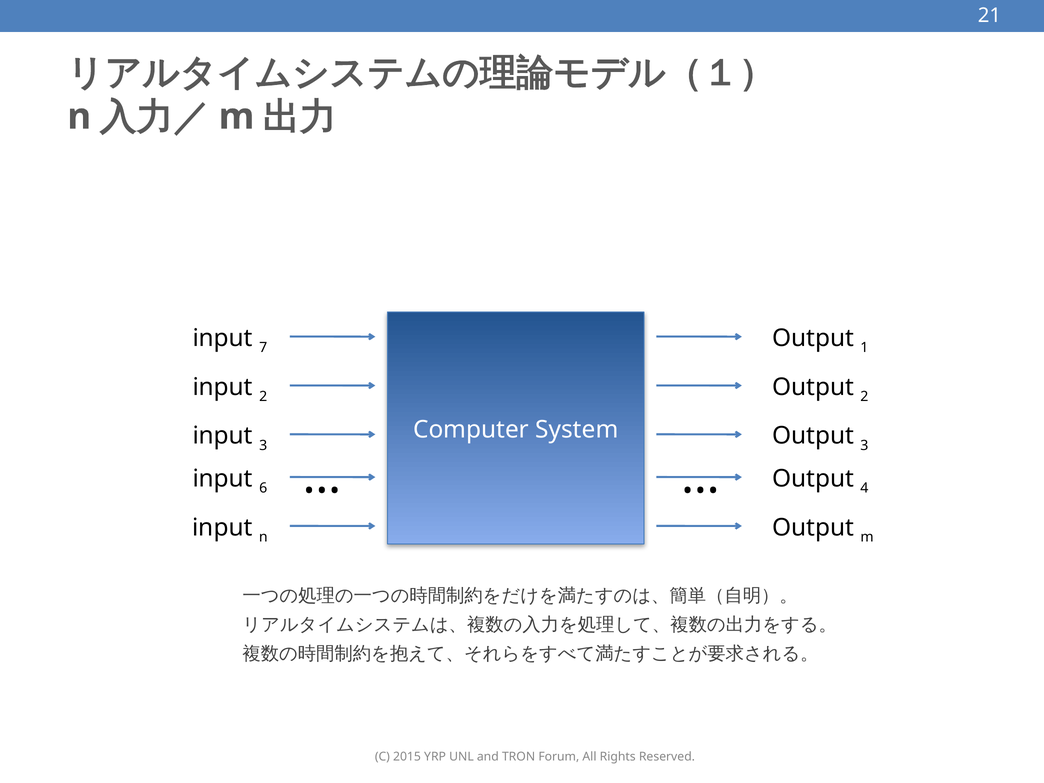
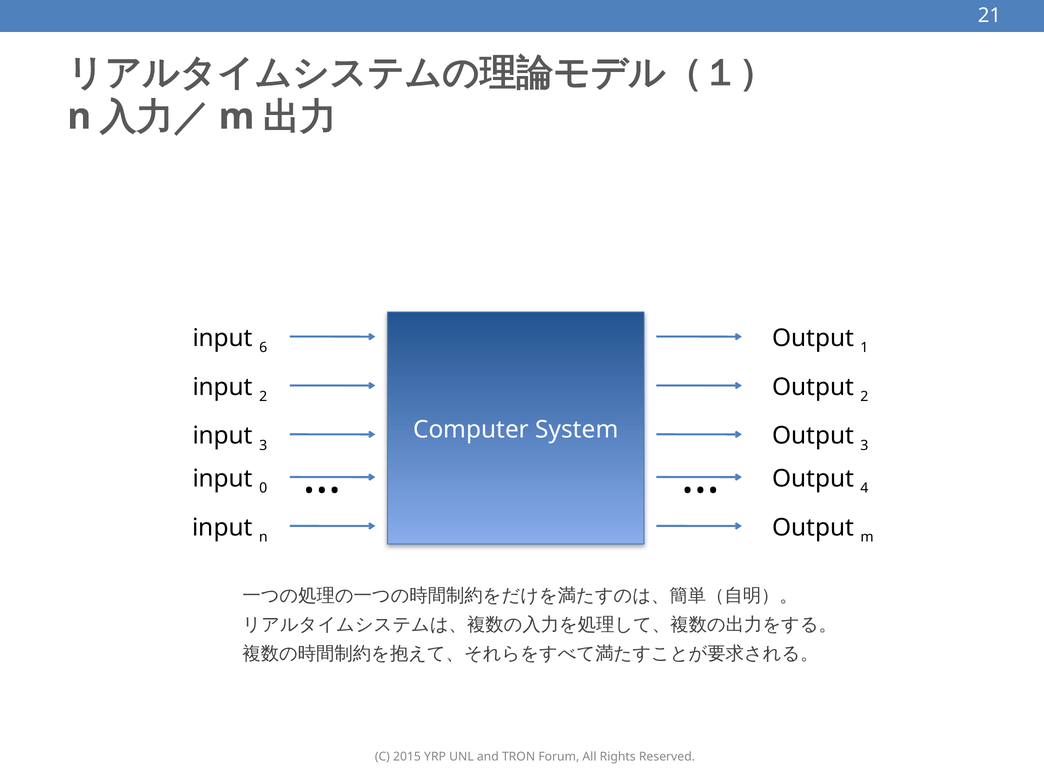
7: 7 -> 6
6: 6 -> 0
